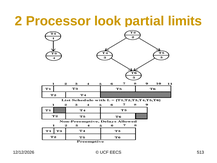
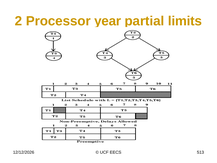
look: look -> year
